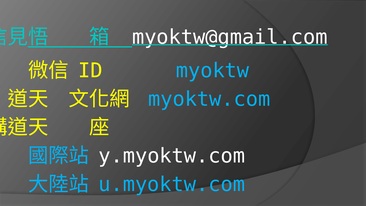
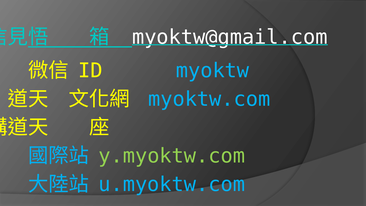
y.myoktw.com colour: white -> light green
